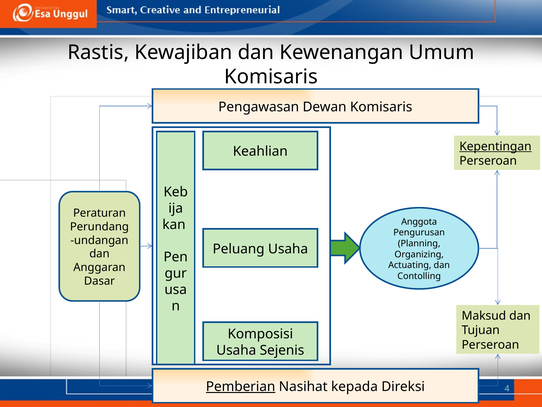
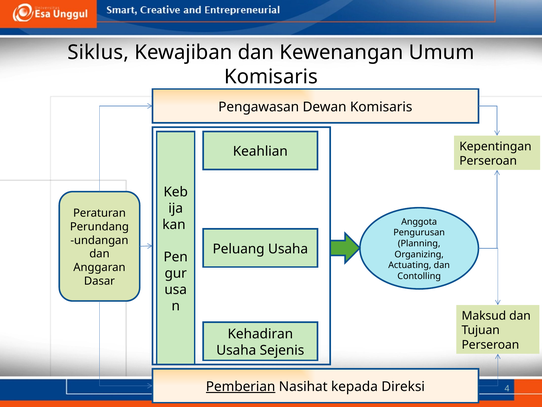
Rastis: Rastis -> Siklus
Kepentingan underline: present -> none
Komposisi: Komposisi -> Kehadiran
